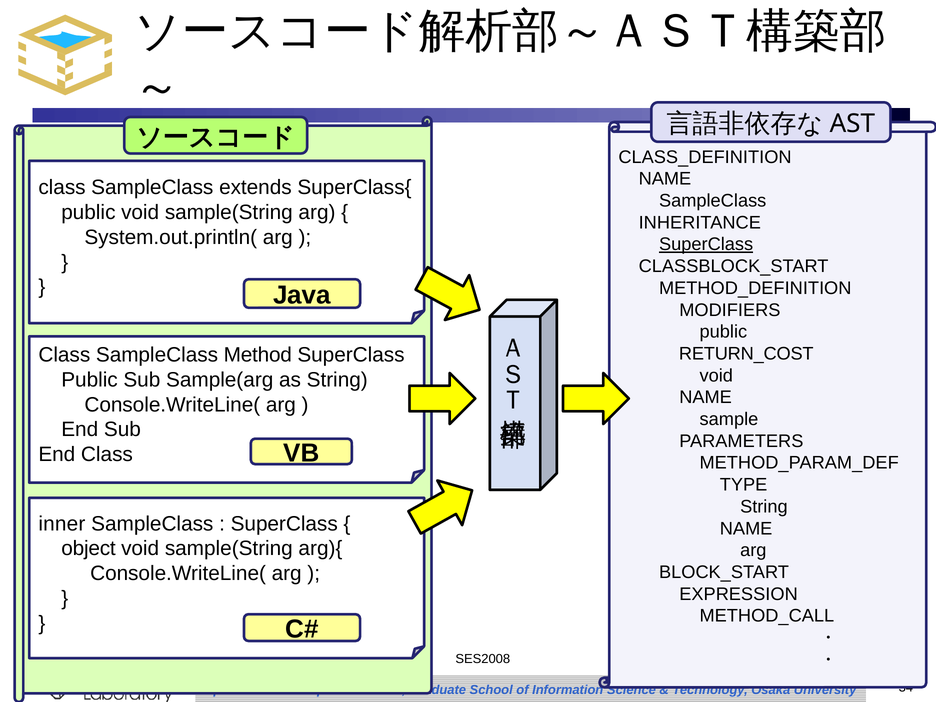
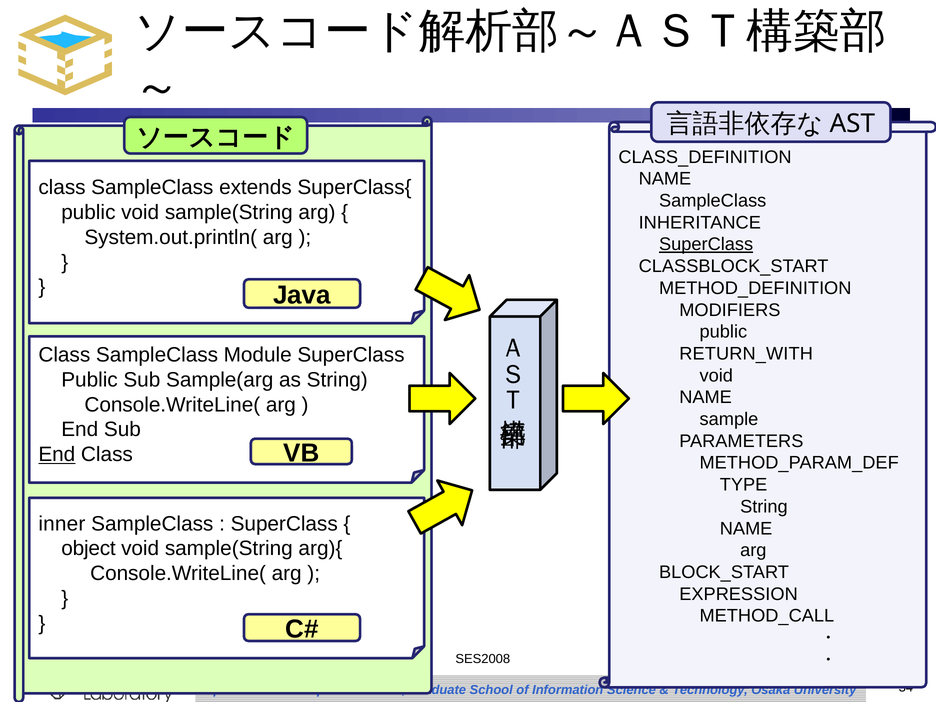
Method: Method -> Module
RETURN_COST: RETURN_COST -> RETURN_WITH
End at (57, 455) underline: none -> present
